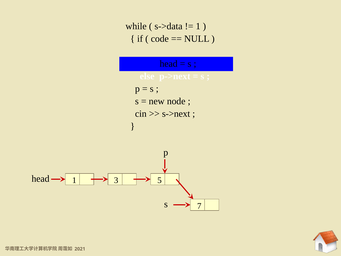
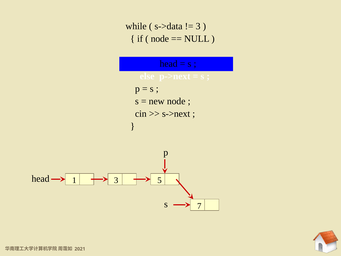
1 at (198, 26): 1 -> 3
code at (160, 39): code -> node
